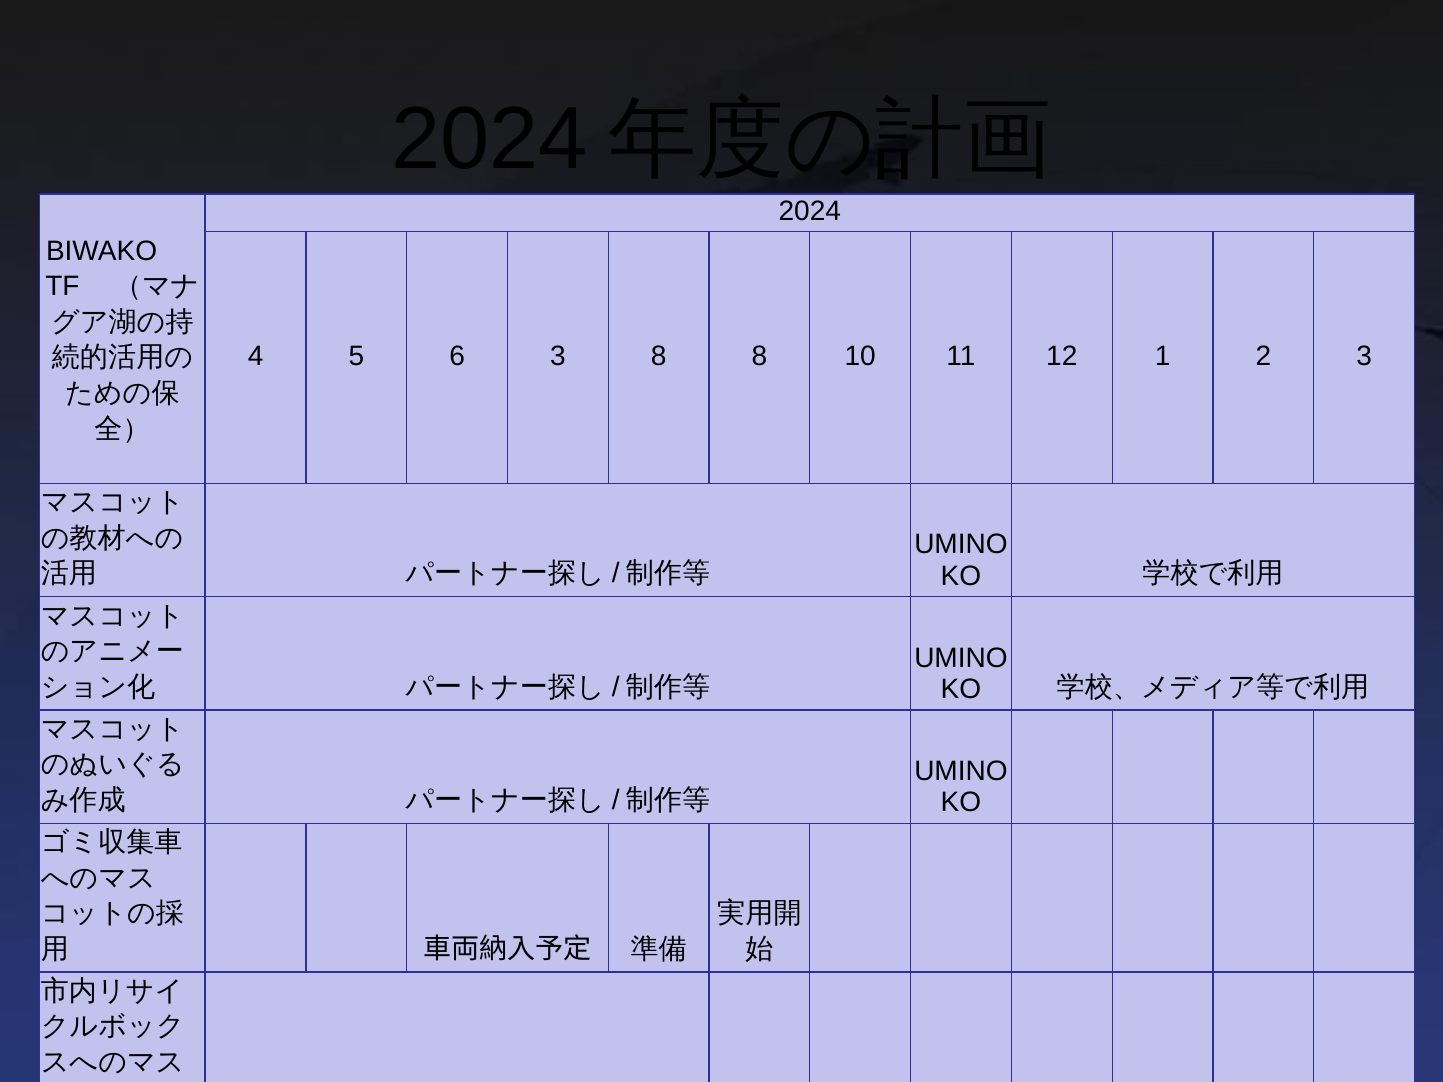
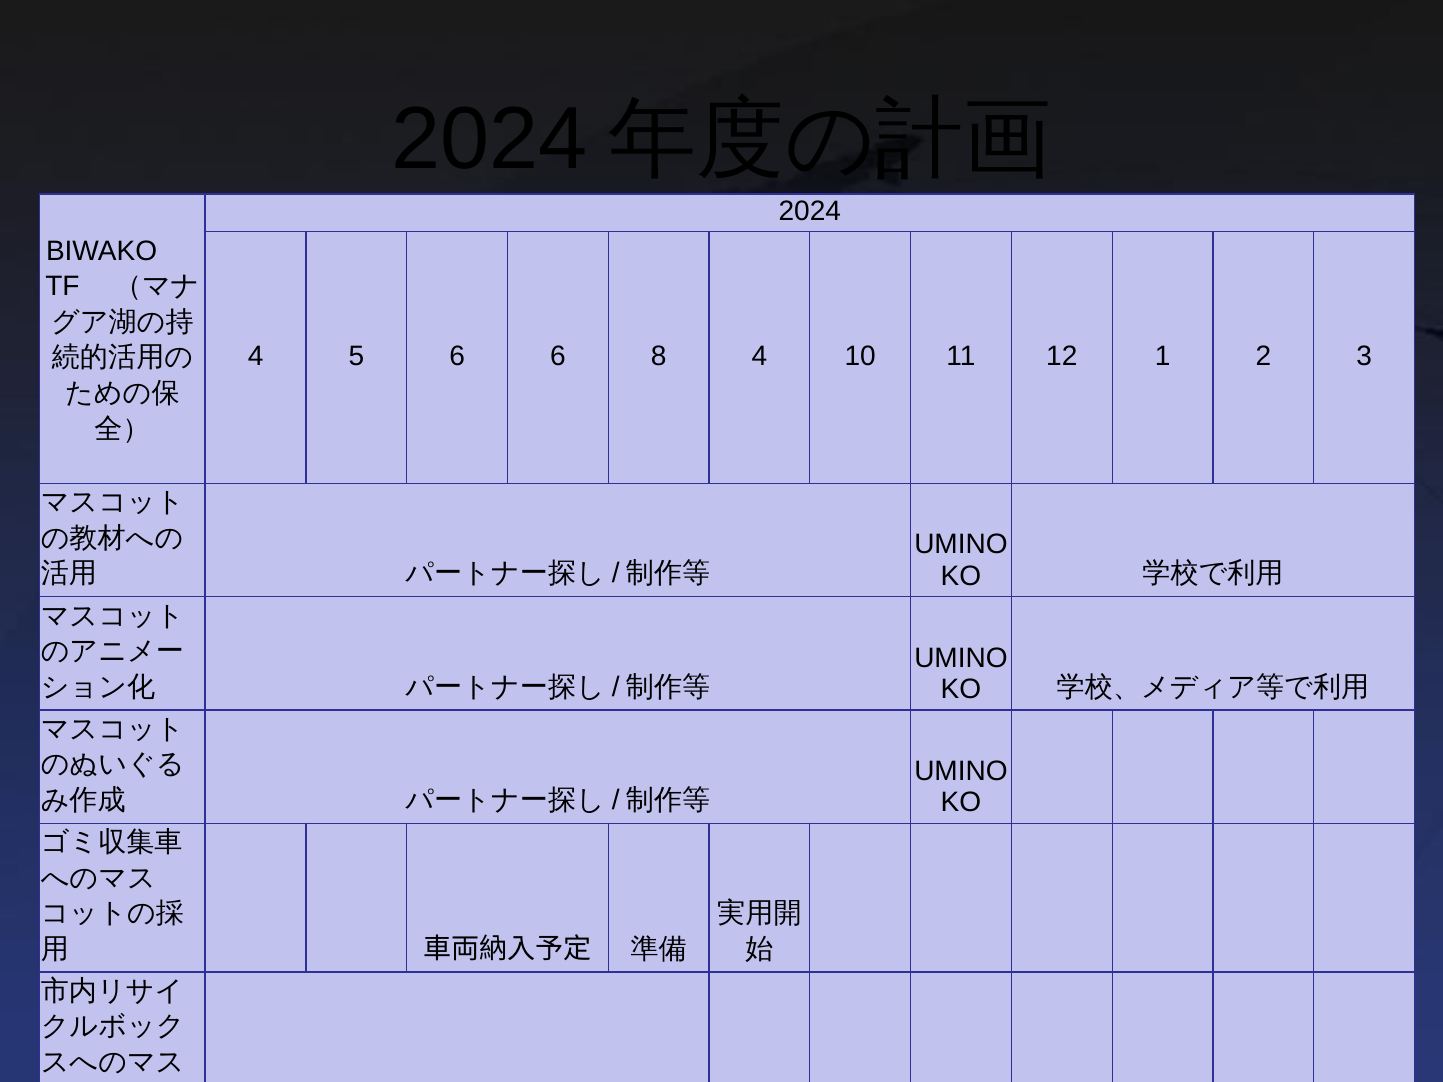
6 3: 3 -> 6
8 8: 8 -> 4
